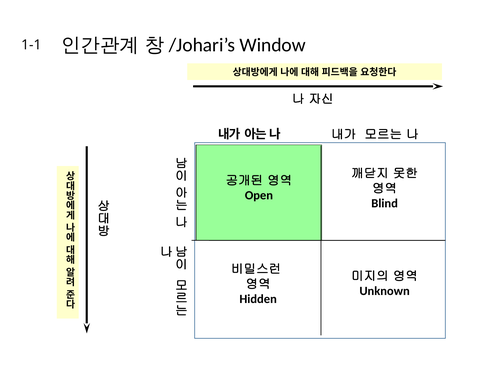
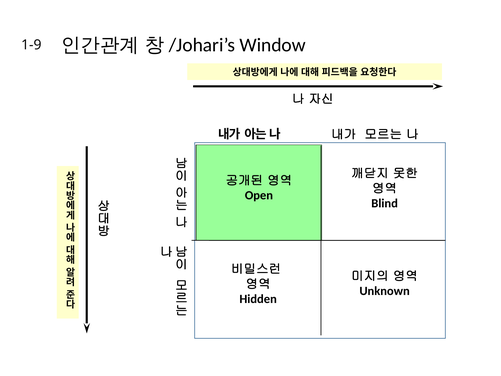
1-1: 1-1 -> 1-9
